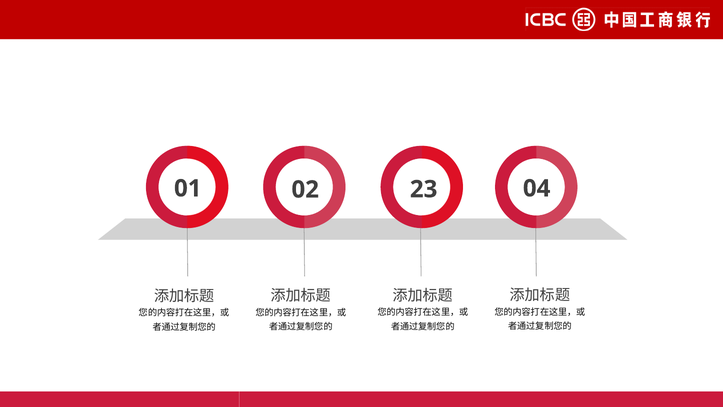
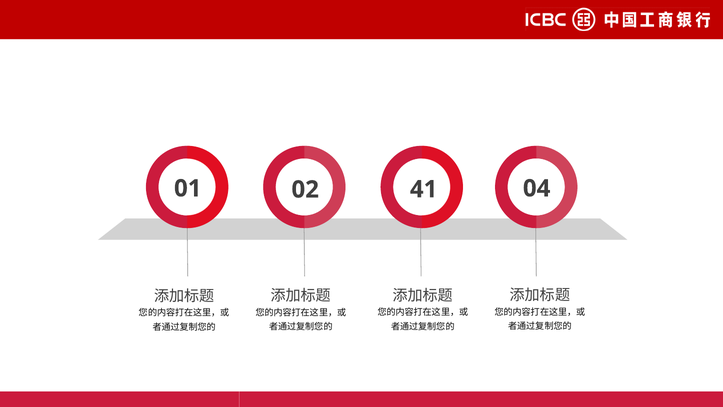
23: 23 -> 41
